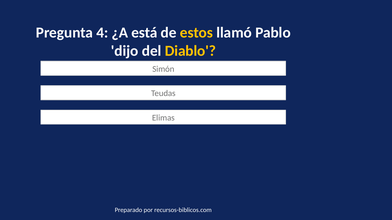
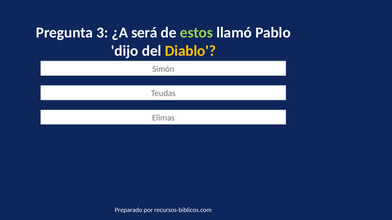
4: 4 -> 3
está: está -> será
estos colour: yellow -> light green
